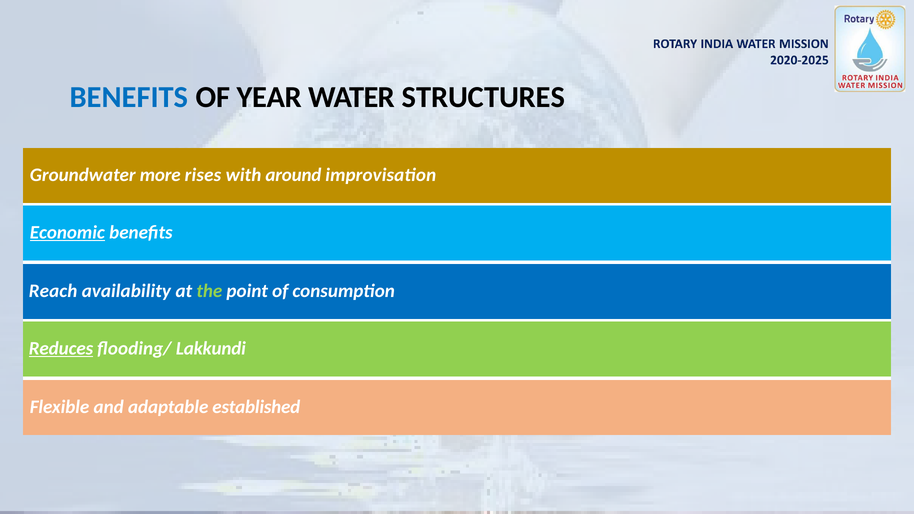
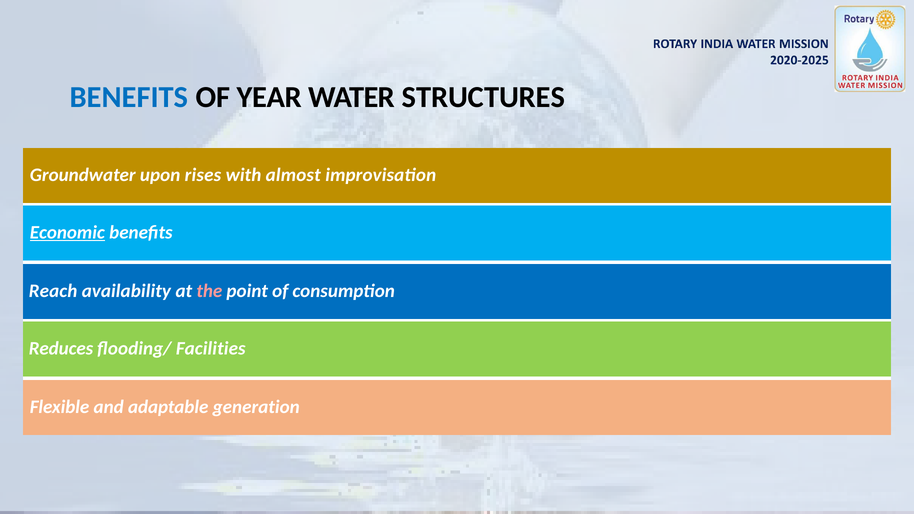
more: more -> upon
around: around -> almost
the colour: light green -> pink
Reduces underline: present -> none
Lakkundi: Lakkundi -> Facilities
established: established -> generation
